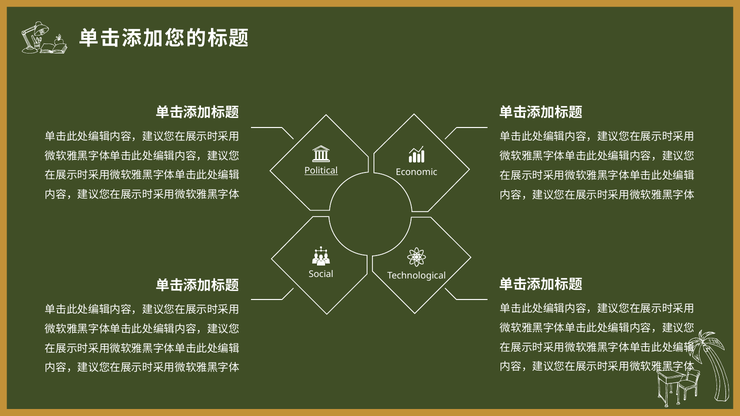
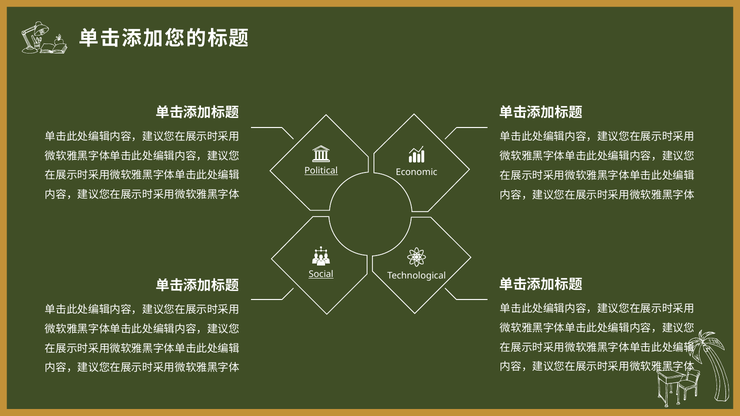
Social underline: none -> present
